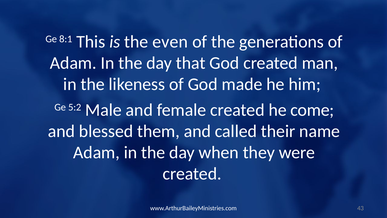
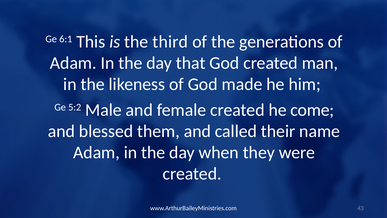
8:1: 8:1 -> 6:1
even: even -> third
